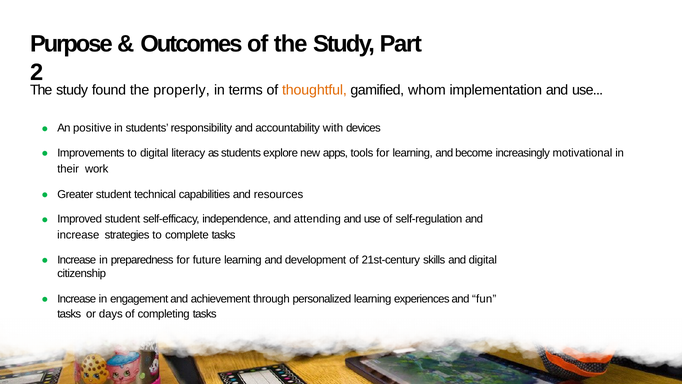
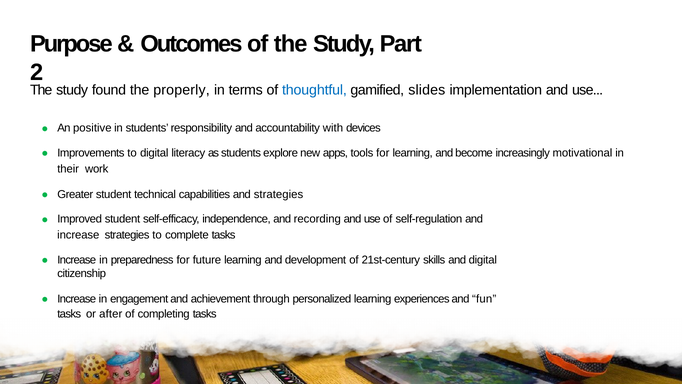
thoughtful colour: orange -> blue
whom: whom -> slides
and resources: resources -> strategies
attending: attending -> recording
days: days -> after
